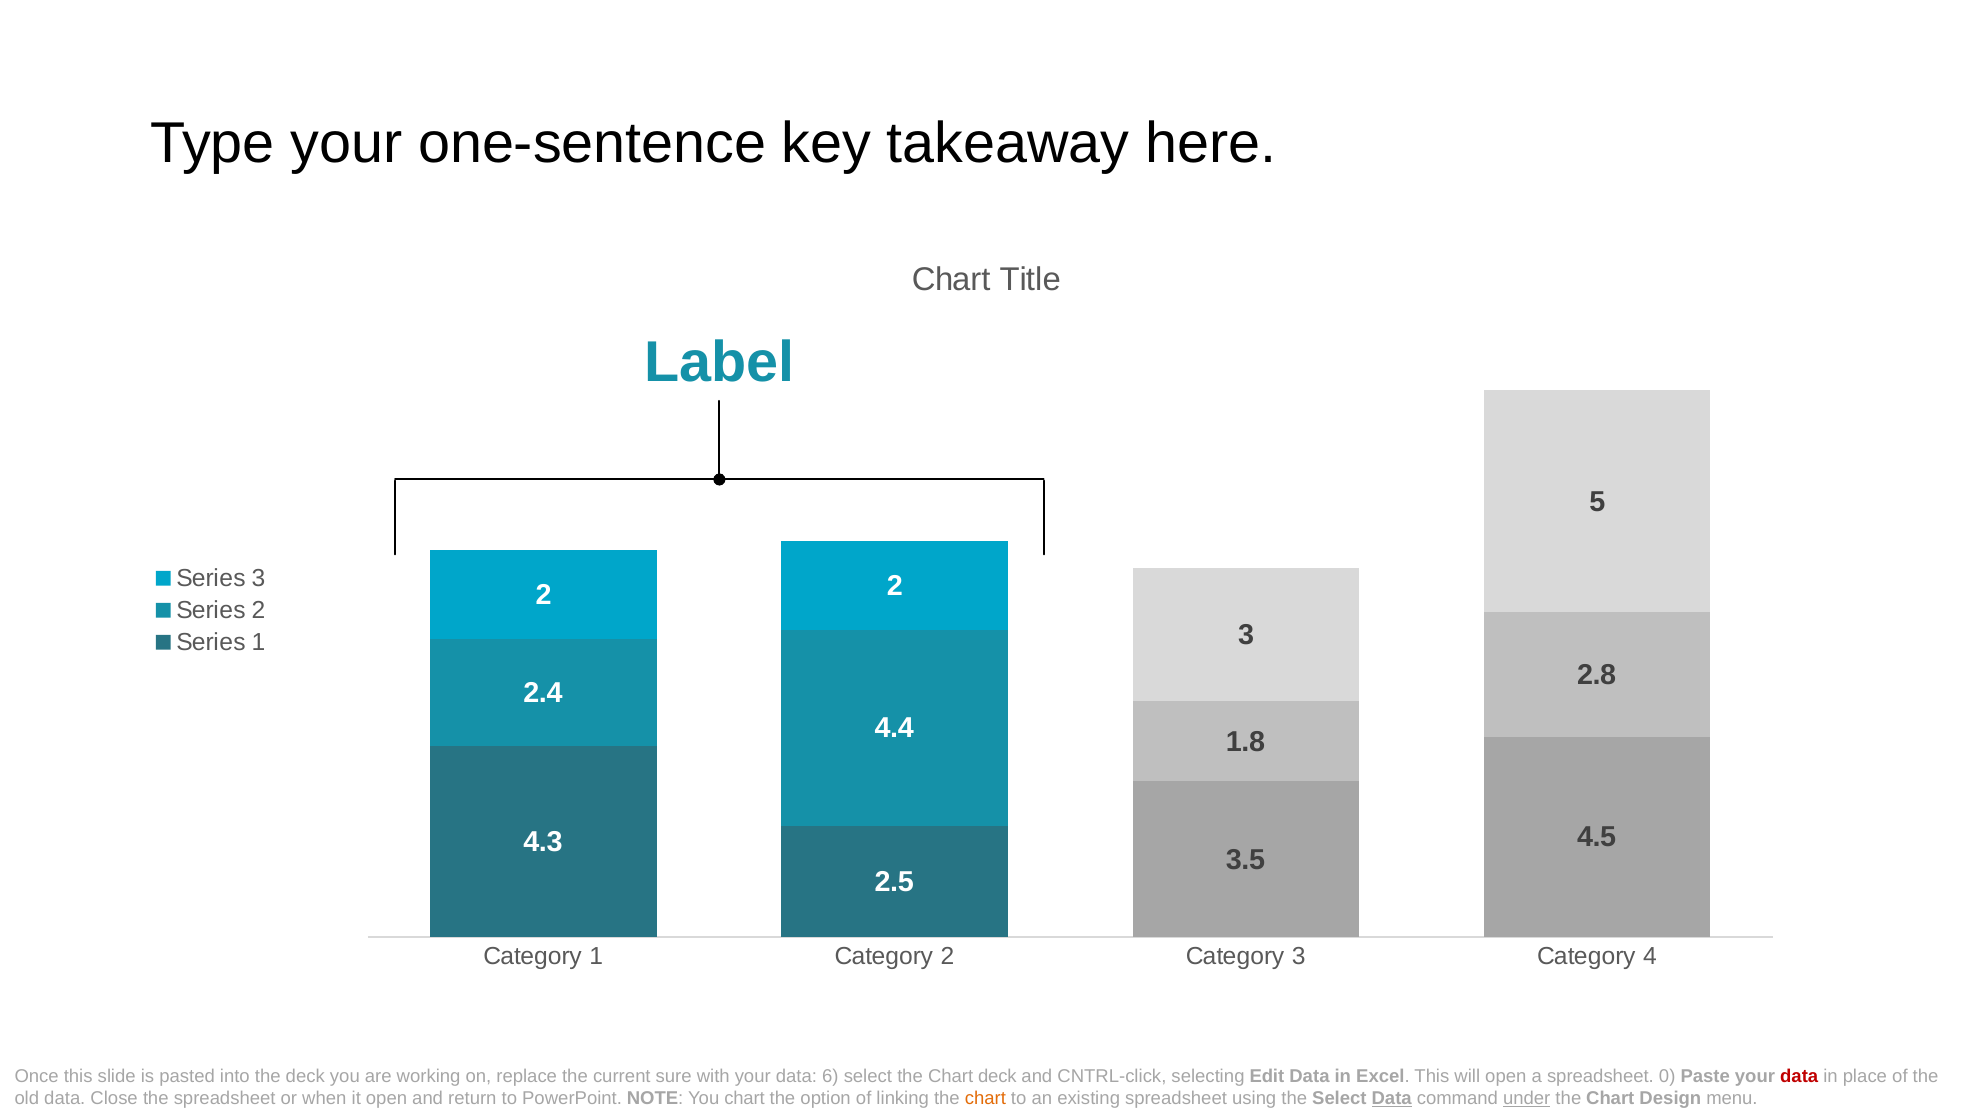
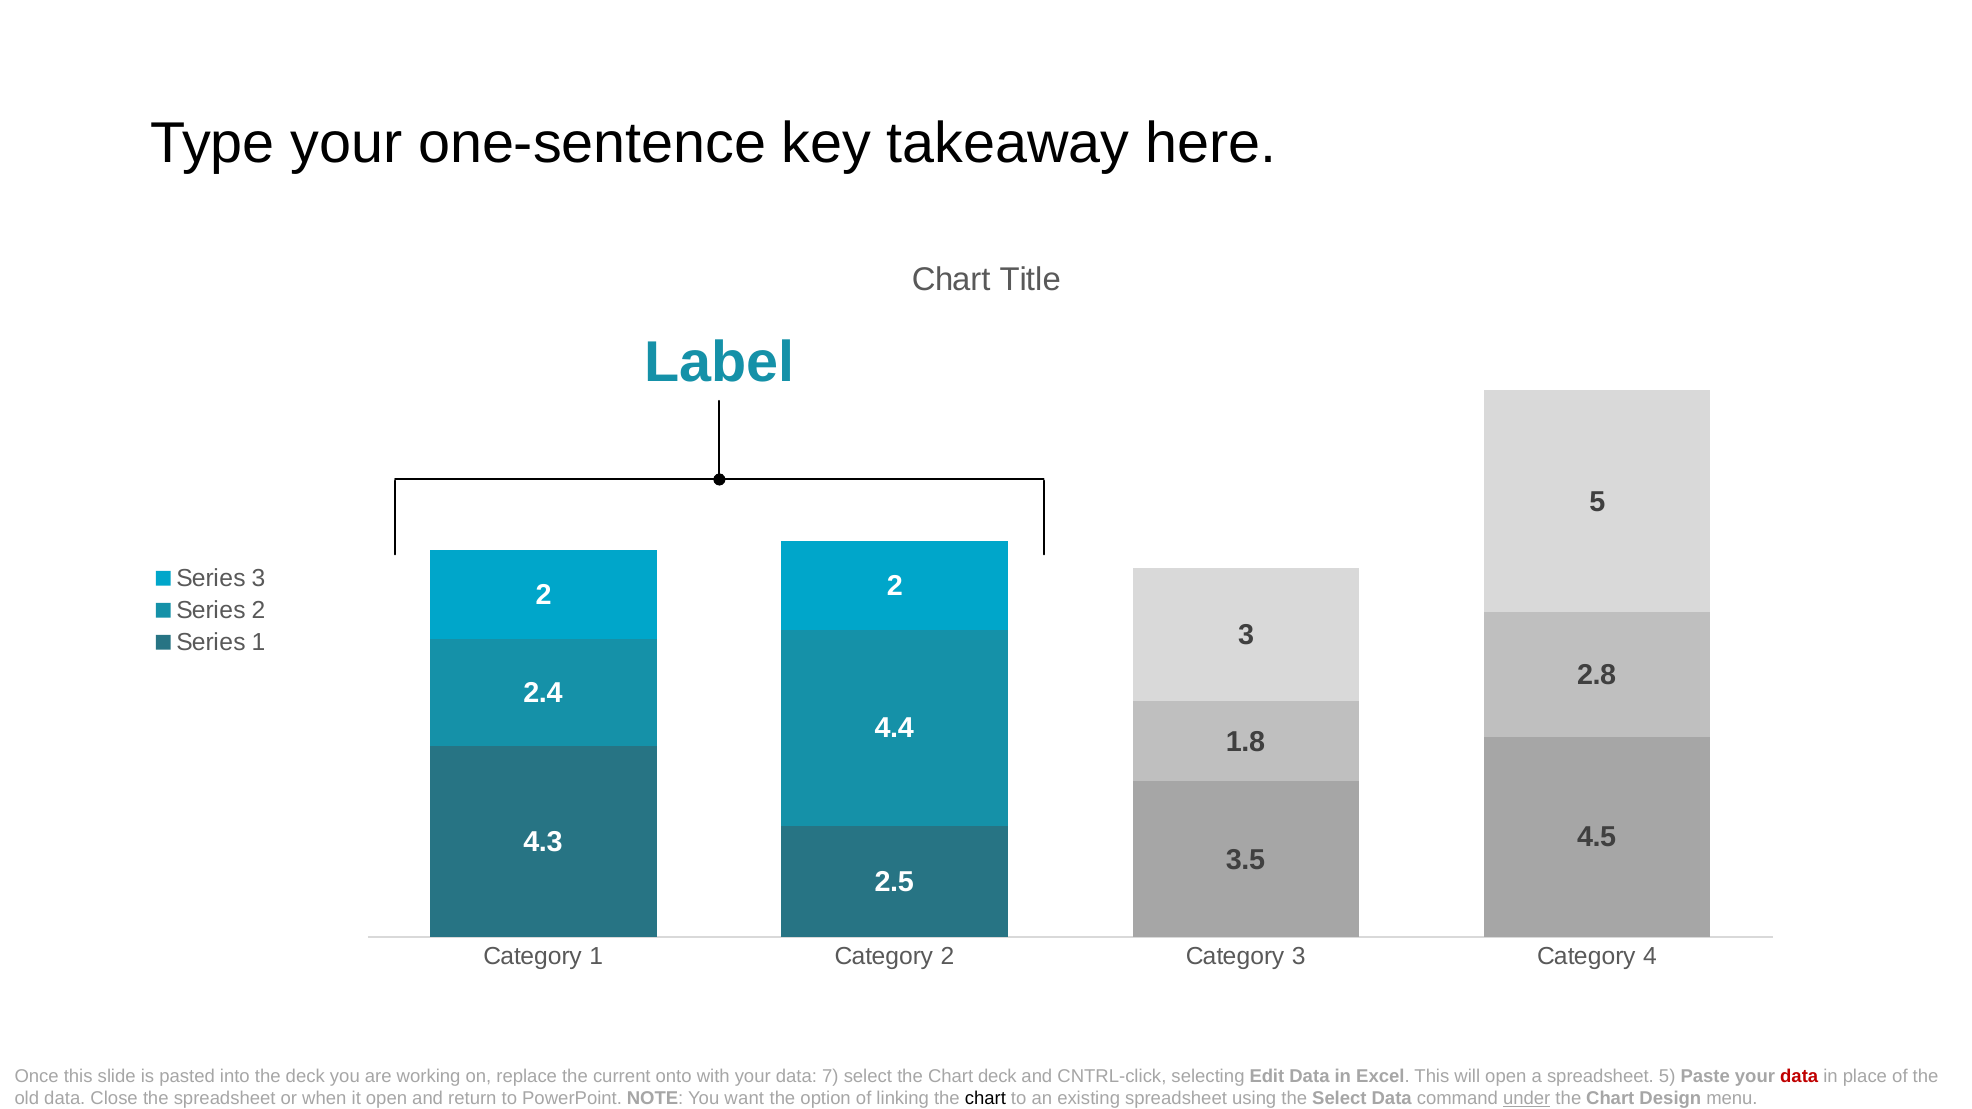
sure: sure -> onto
6: 6 -> 7
spreadsheet 0: 0 -> 5
You chart: chart -> want
chart at (985, 1099) colour: orange -> black
Data at (1392, 1099) underline: present -> none
